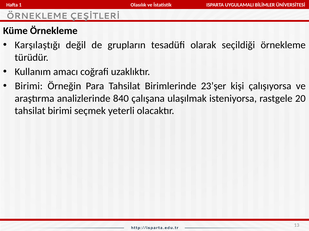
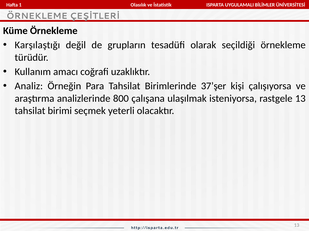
Birimi at (29, 86): Birimi -> Analiz
23’şer: 23’şer -> 37’şer
840: 840 -> 800
rastgele 20: 20 -> 13
